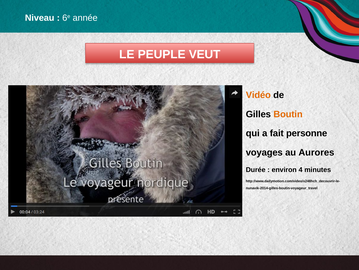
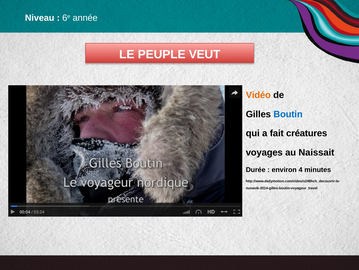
Boutin colour: orange -> blue
personne: personne -> créatures
Aurores: Aurores -> Naissait
